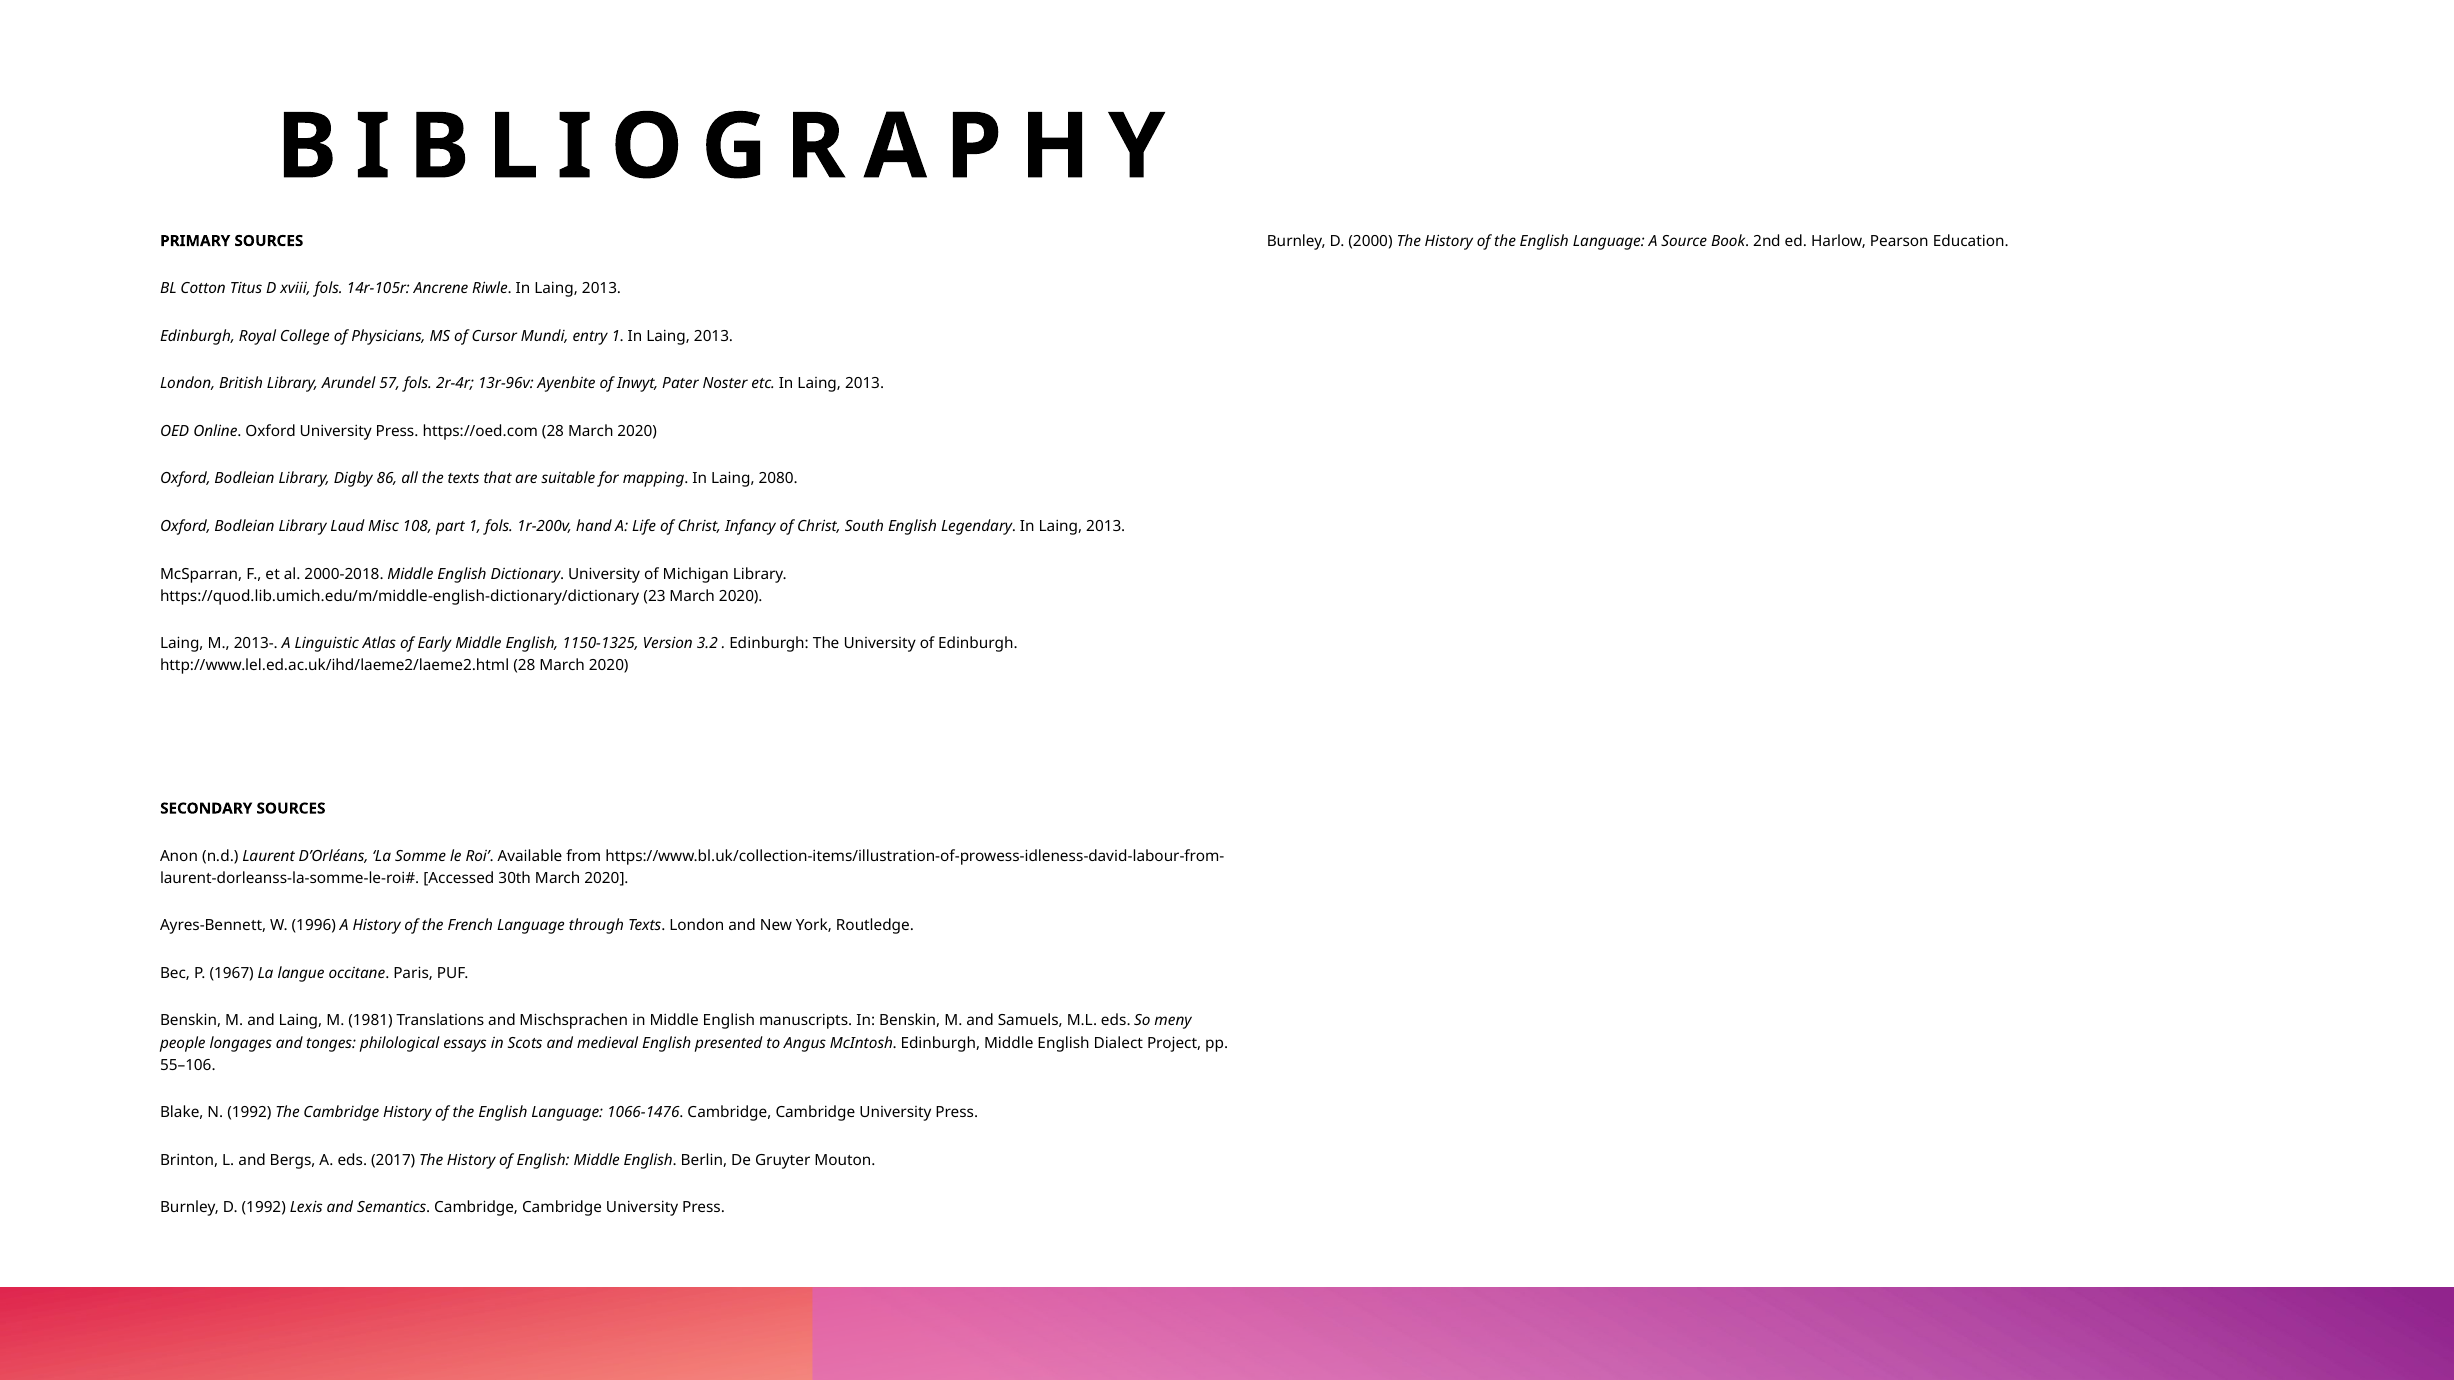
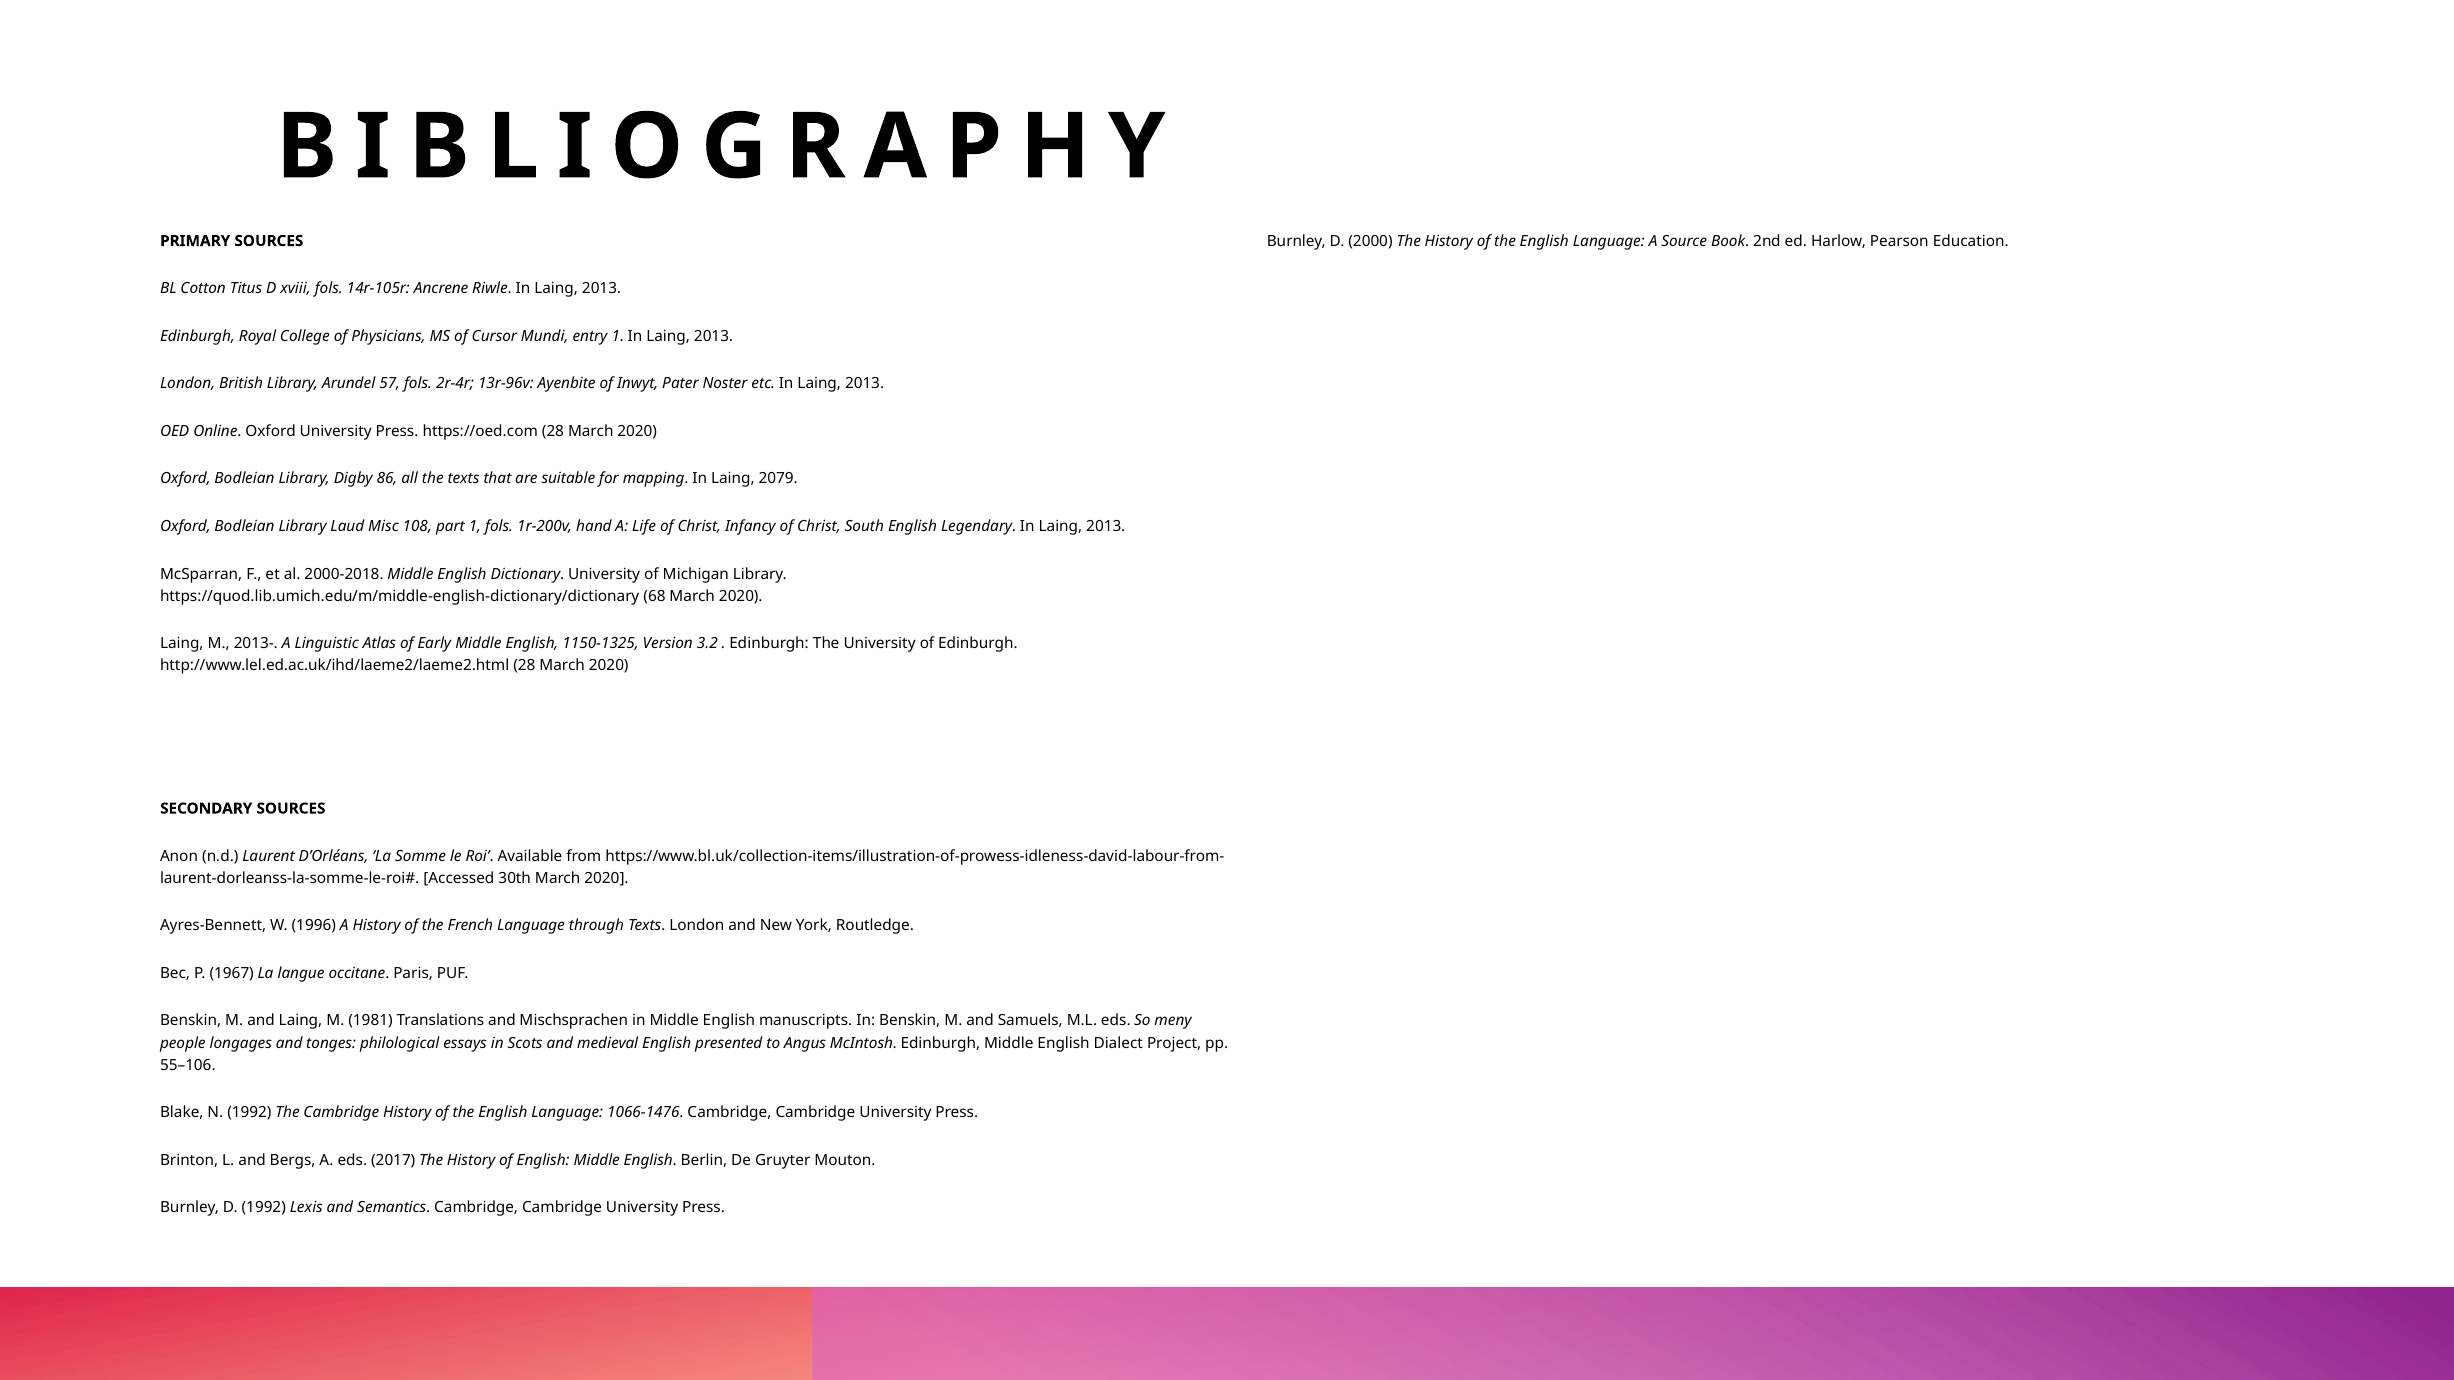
2080: 2080 -> 2079
23: 23 -> 68
